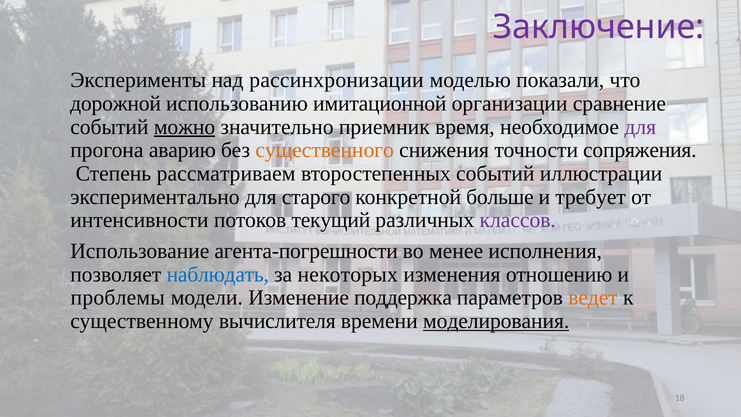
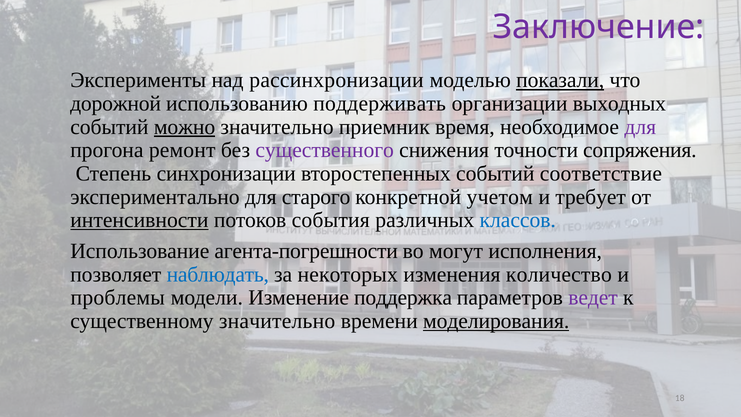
показали underline: none -> present
имитационной: имитационной -> поддерживать
сравнение: сравнение -> выходных
аварию: аварию -> ремонт
существенного colour: orange -> purple
рассматриваем: рассматриваем -> синхронизации
иллюстрации: иллюстрации -> соответствие
больше: больше -> учетом
интенсивности underline: none -> present
текущий: текущий -> события
классов colour: purple -> blue
менее: менее -> могут
отношению: отношению -> количество
ведет colour: orange -> purple
существенному вычислителя: вычислителя -> значительно
